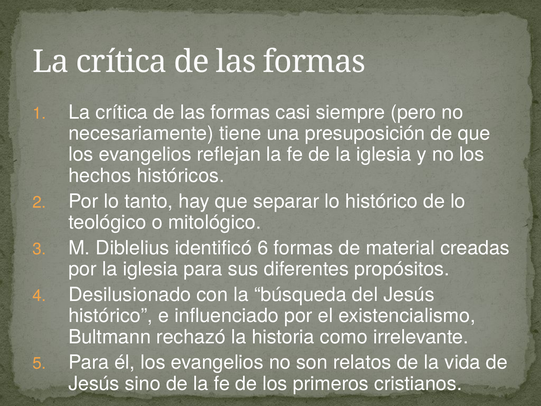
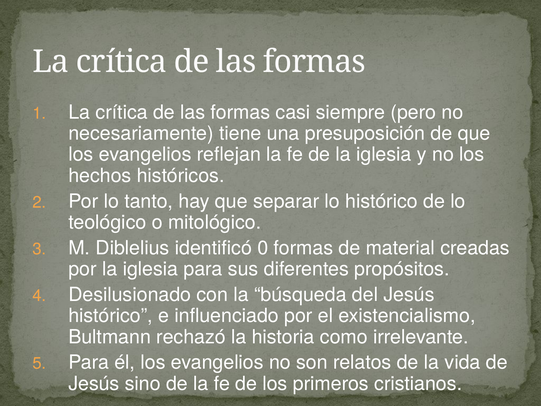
6: 6 -> 0
